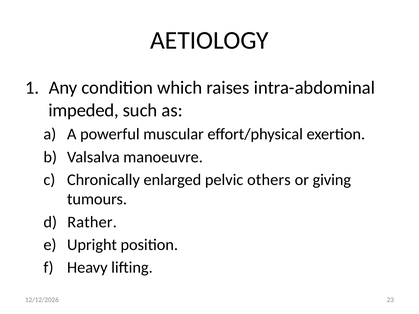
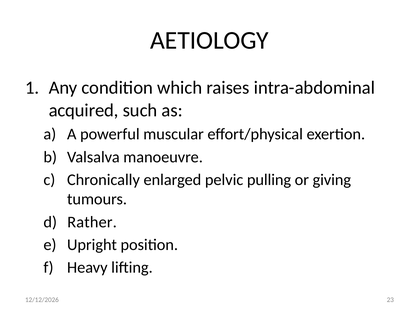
impeded: impeded -> acquired
others: others -> pulling
